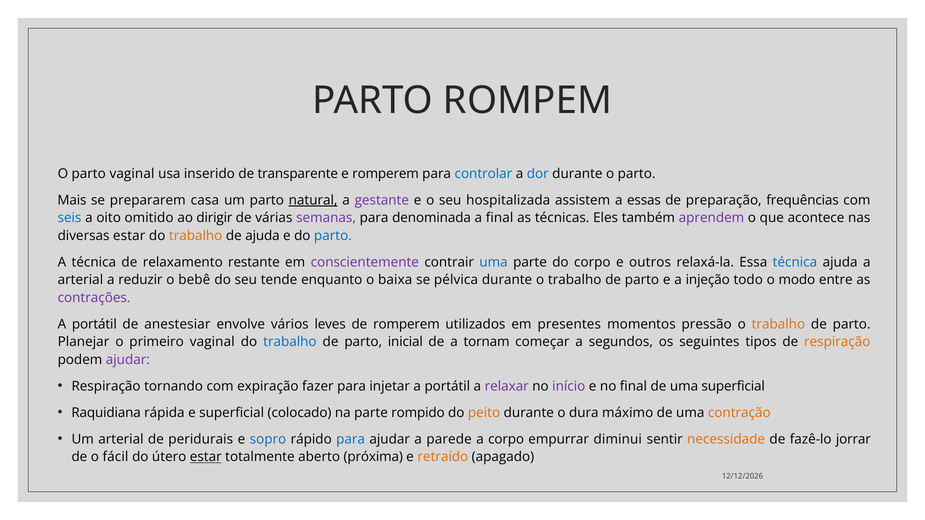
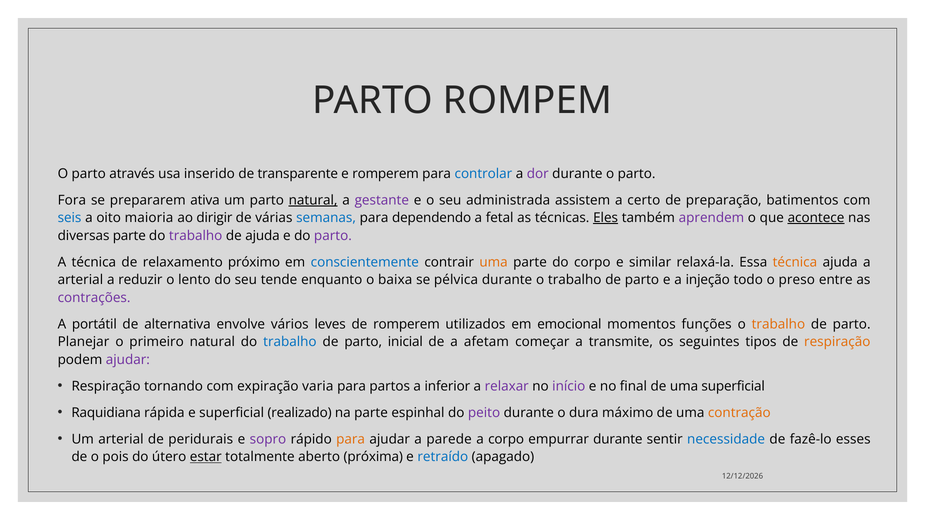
parto vaginal: vaginal -> através
dor colour: blue -> purple
Mais: Mais -> Fora
casa: casa -> ativa
hospitalizada: hospitalizada -> administrada
essas: essas -> certo
frequências: frequências -> batimentos
omitido: omitido -> maioria
semanas colour: purple -> blue
denominada: denominada -> dependendo
a final: final -> fetal
Eles underline: none -> present
acontece underline: none -> present
diversas estar: estar -> parte
trabalho at (196, 236) colour: orange -> purple
parto at (333, 236) colour: blue -> purple
restante: restante -> próximo
conscientemente colour: purple -> blue
uma at (494, 262) colour: blue -> orange
outros: outros -> similar
técnica at (795, 262) colour: blue -> orange
bebê: bebê -> lento
modo: modo -> preso
anestesiar: anestesiar -> alternativa
presentes: presentes -> emocional
pressão: pressão -> funções
primeiro vaginal: vaginal -> natural
tornam: tornam -> afetam
segundos: segundos -> transmite
fazer: fazer -> varia
injetar: injetar -> partos
portátil at (447, 387): portátil -> inferior
colocado: colocado -> realizado
rompido: rompido -> espinhal
peito colour: orange -> purple
sopro colour: blue -> purple
para at (351, 439) colour: blue -> orange
empurrar diminui: diminui -> durante
necessidade colour: orange -> blue
jorrar: jorrar -> esses
fácil: fácil -> pois
retraído colour: orange -> blue
